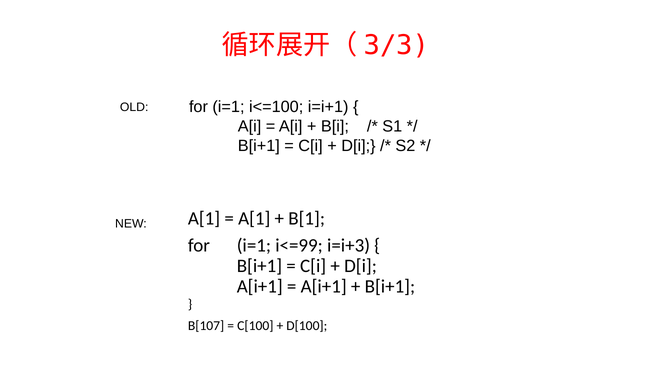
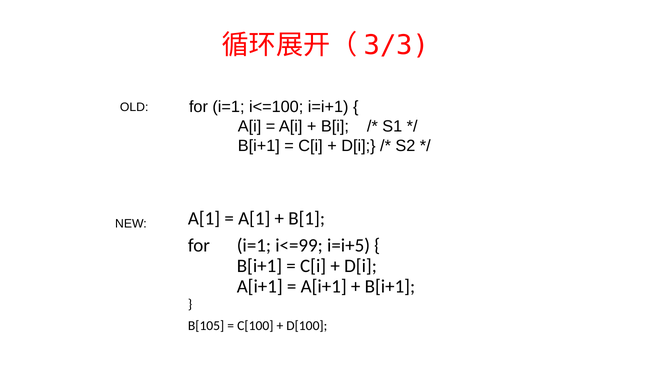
i=i+3: i=i+3 -> i=i+5
B[107: B[107 -> B[105
